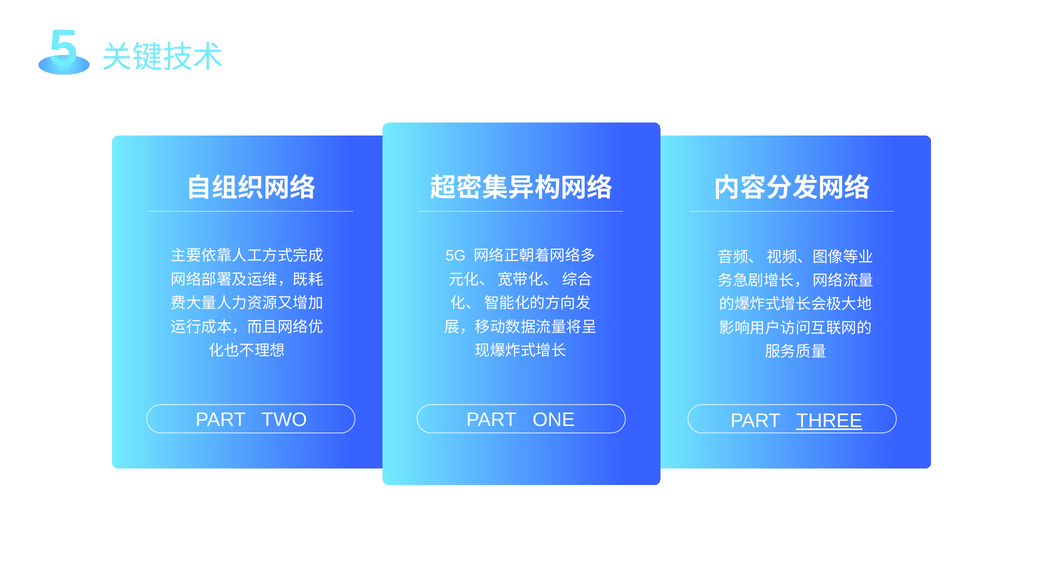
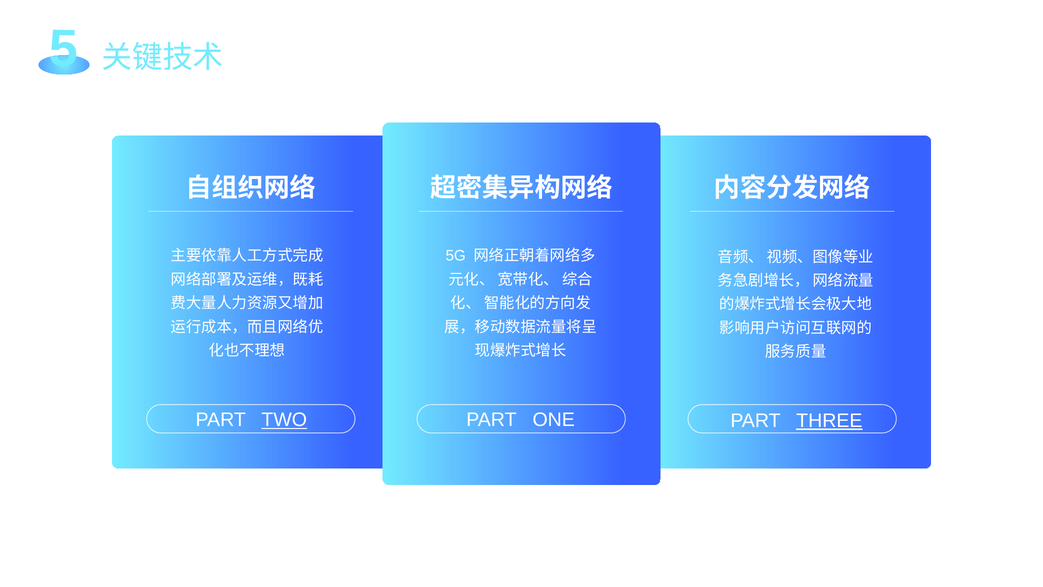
TWO underline: none -> present
